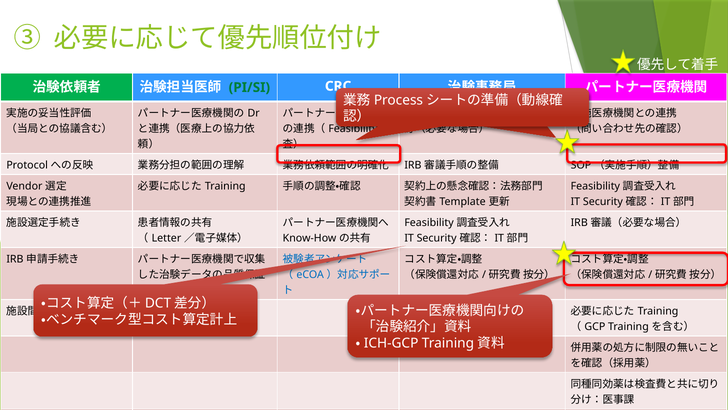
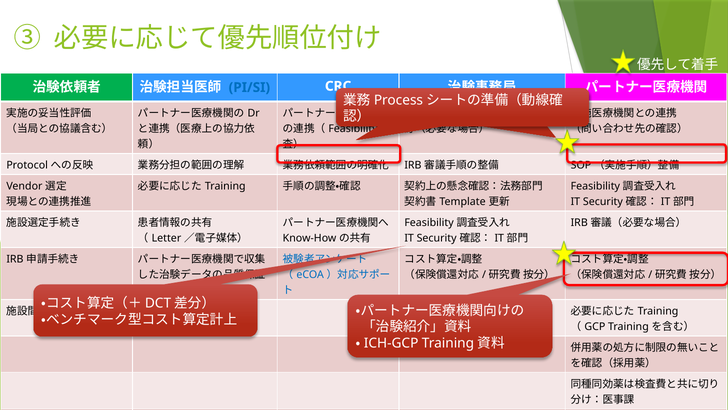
PI/SI colour: green -> blue
